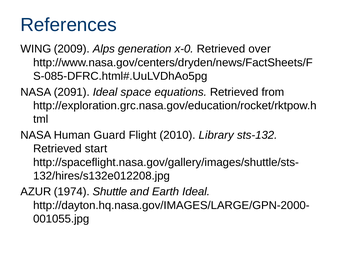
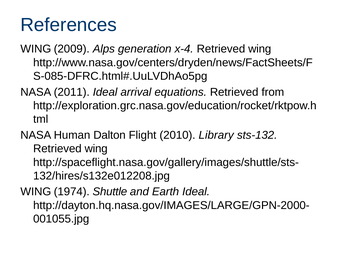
x-0: x-0 -> x-4
over at (260, 49): over -> wing
2091: 2091 -> 2011
space: space -> arrival
Guard: Guard -> Dalton
start at (96, 149): start -> wing
AZUR at (36, 192): AZUR -> WING
